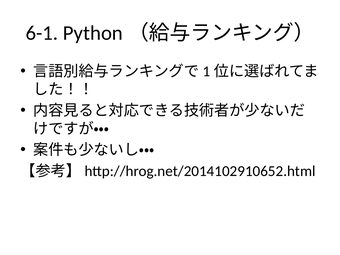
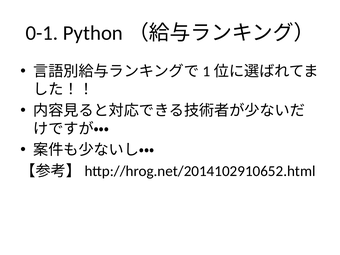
6-1: 6-1 -> 0-1
